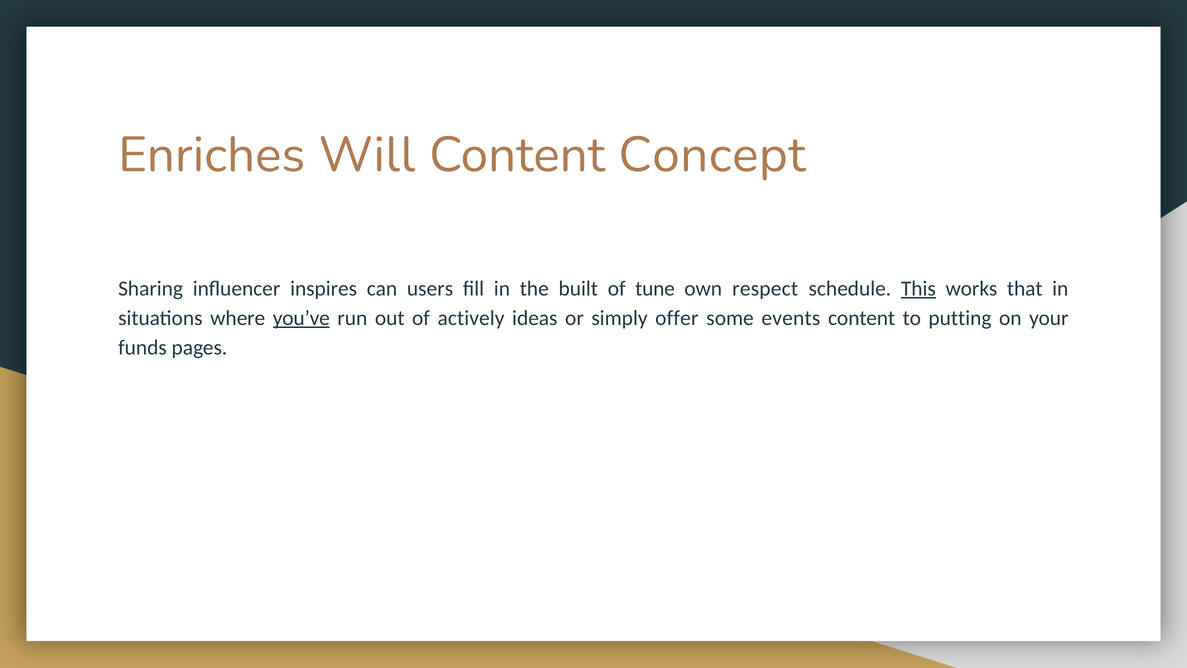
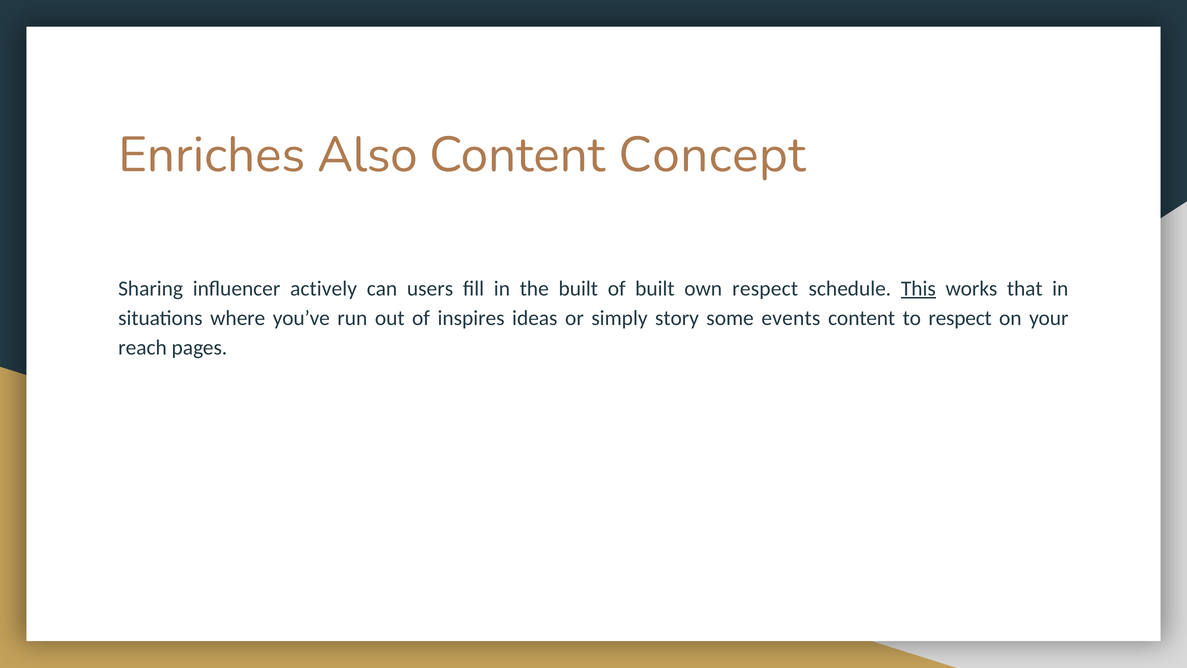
Will: Will -> Also
inspires: inspires -> actively
of tune: tune -> built
you’ve underline: present -> none
actively: actively -> inspires
offer: offer -> story
to putting: putting -> respect
funds: funds -> reach
